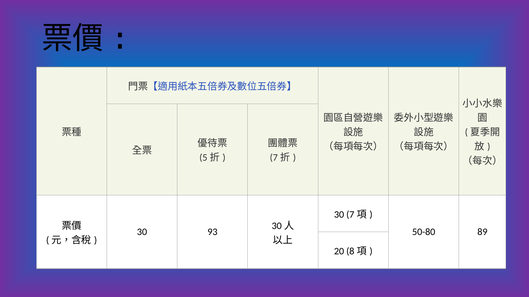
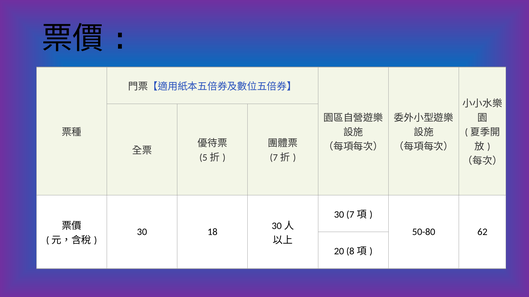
93: 93 -> 18
89: 89 -> 62
